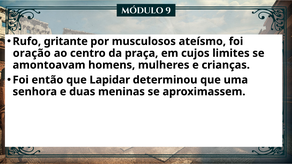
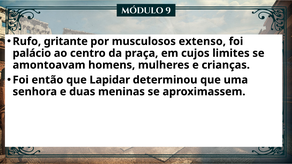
ateísmo: ateísmo -> extenso
oração: oração -> palácio
